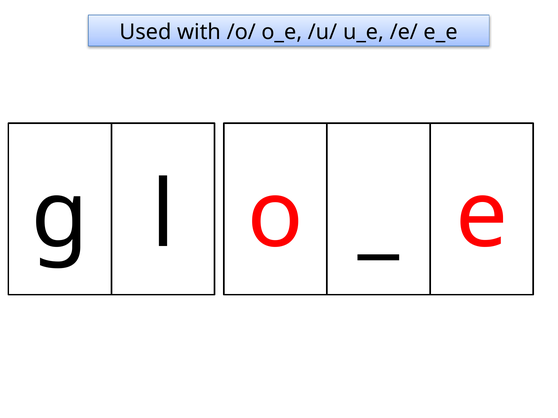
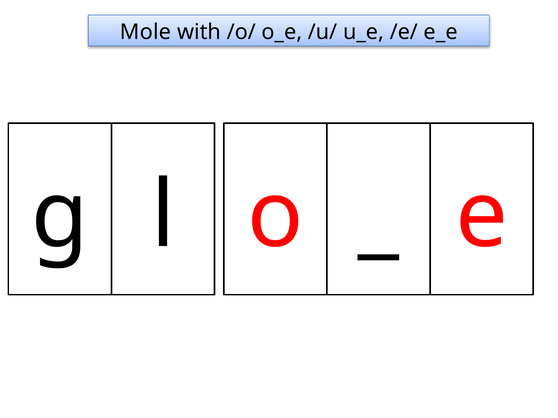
Used: Used -> Mole
